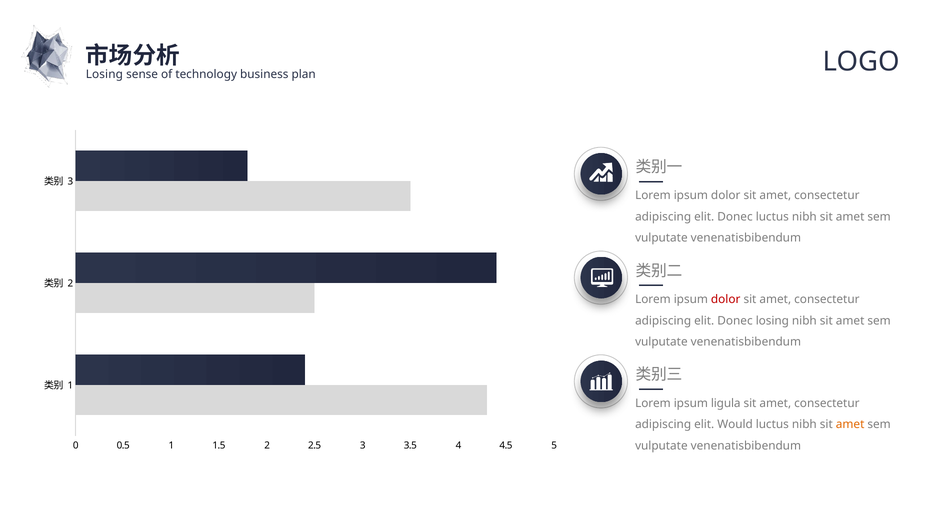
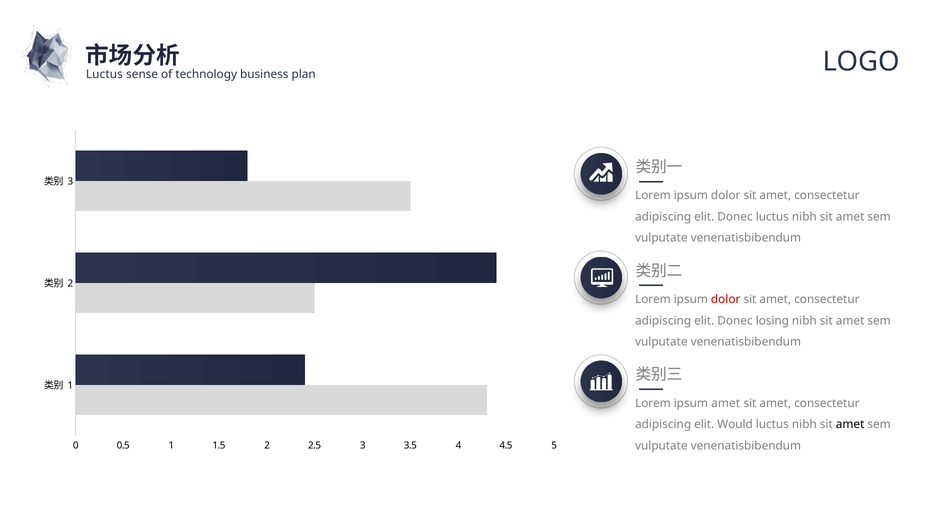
Losing at (104, 74): Losing -> Luctus
ipsum ligula: ligula -> amet
amet at (850, 424) colour: orange -> black
